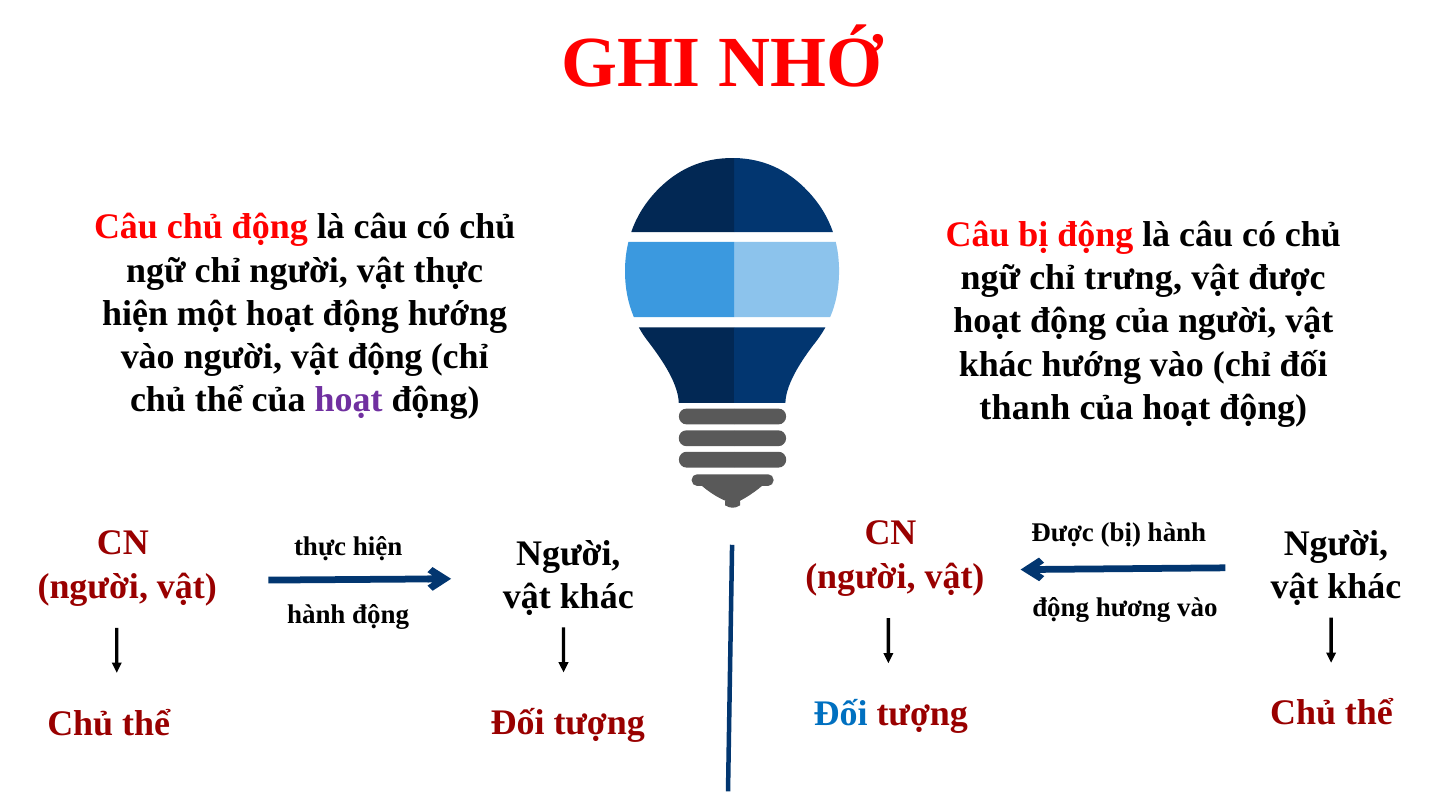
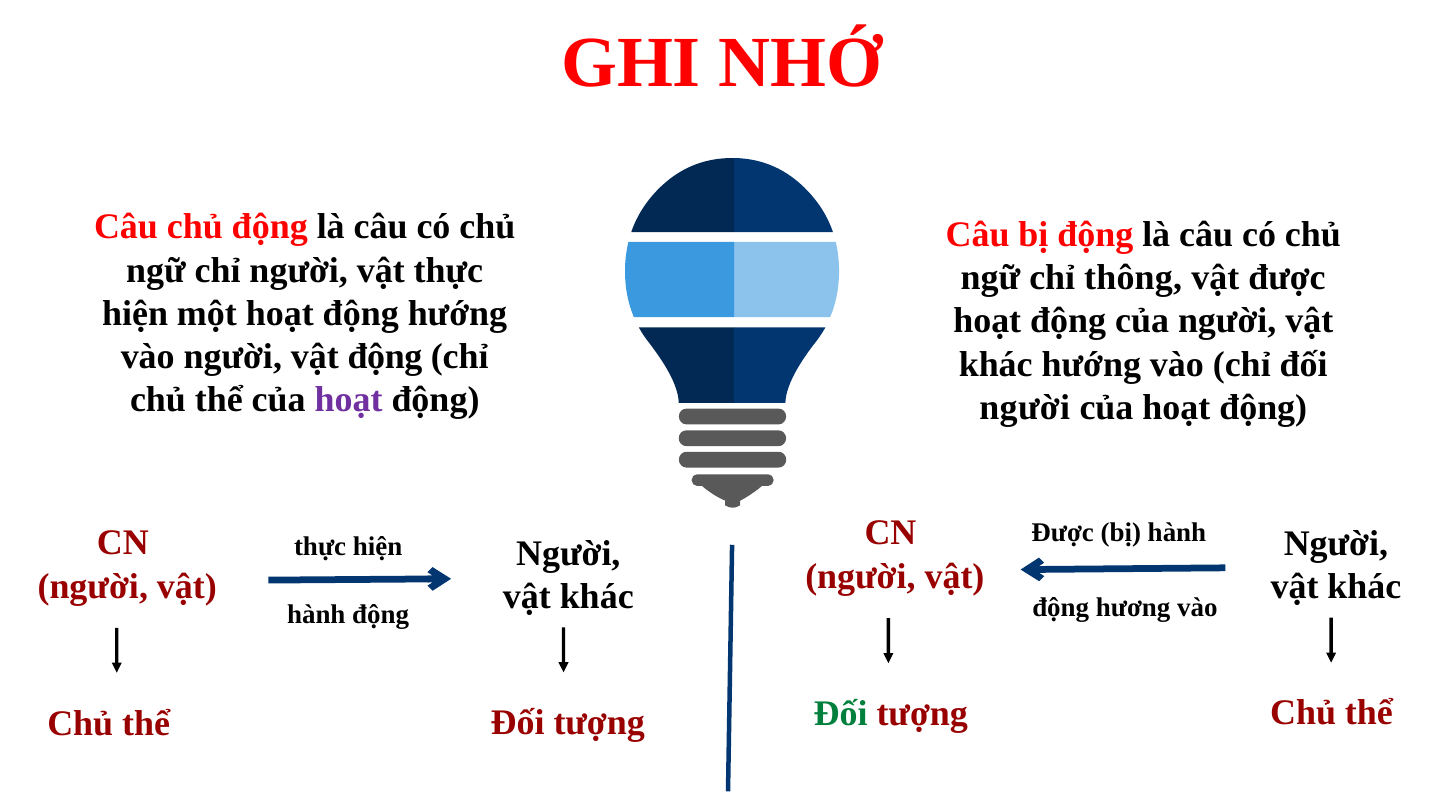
trưng: trưng -> thông
thanh at (1025, 407): thanh -> người
Đối at (841, 713) colour: blue -> green
